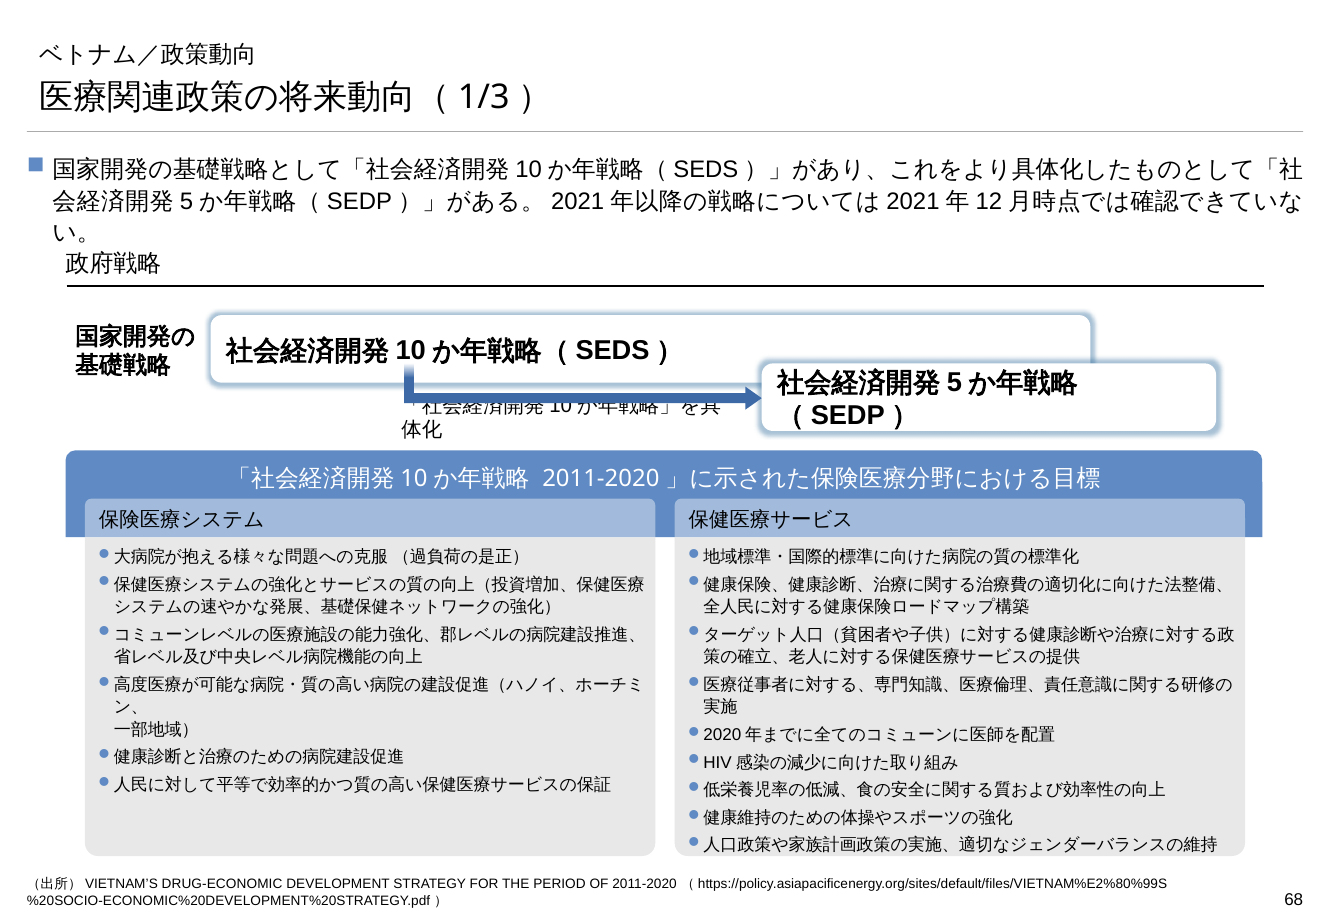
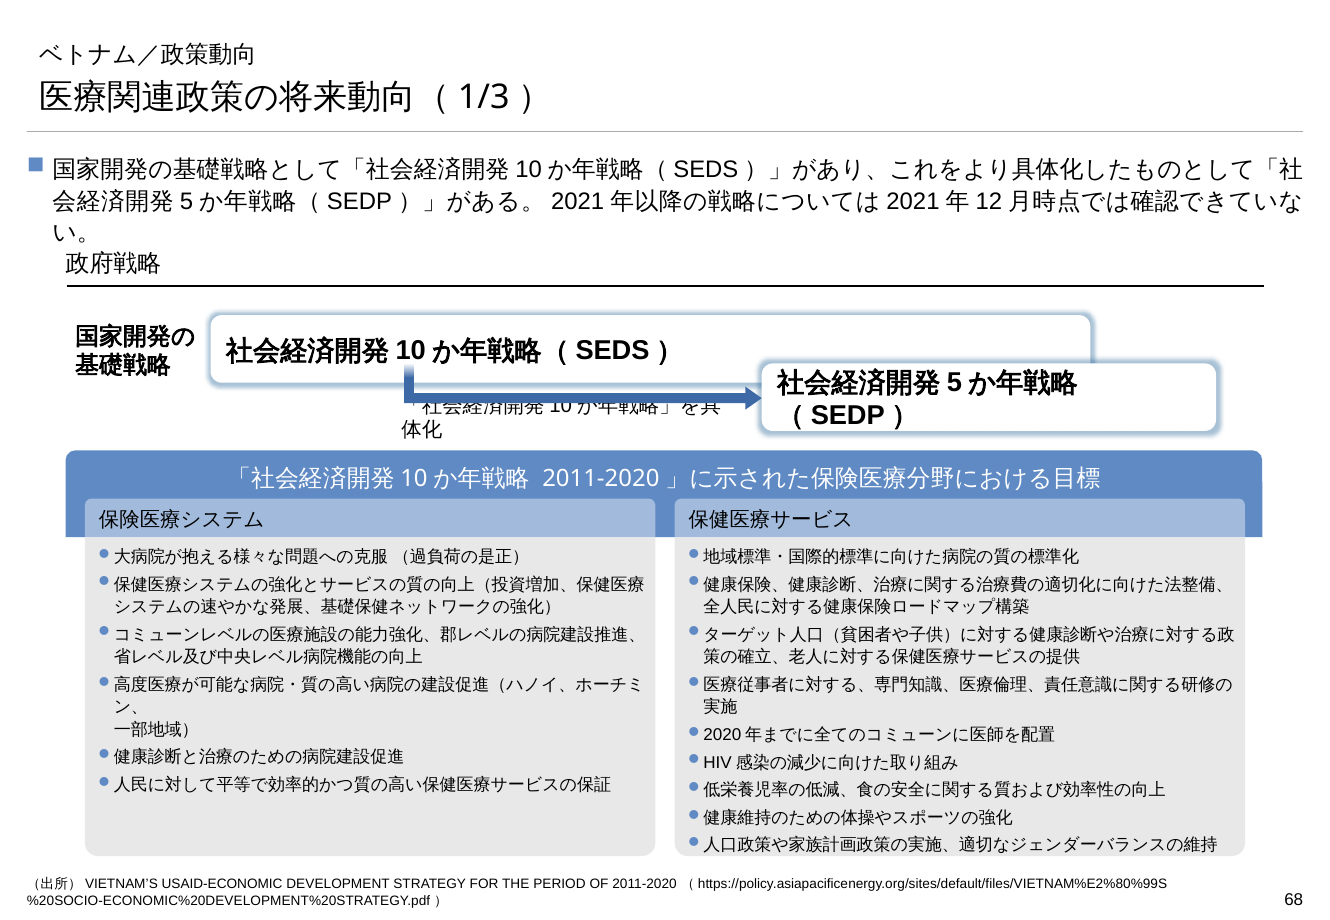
DRUG-ECONOMIC: DRUG-ECONOMIC -> USAID-ECONOMIC
